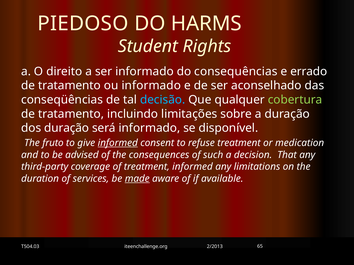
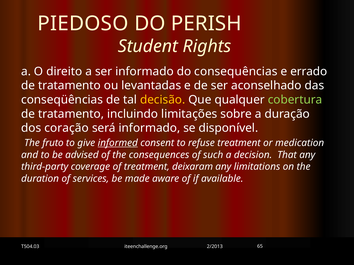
HARMS: HARMS -> PERISH
ou informado: informado -> levantadas
decisão colour: light blue -> yellow
dos duração: duração -> coração
treatment informed: informed -> deixaram
made underline: present -> none
